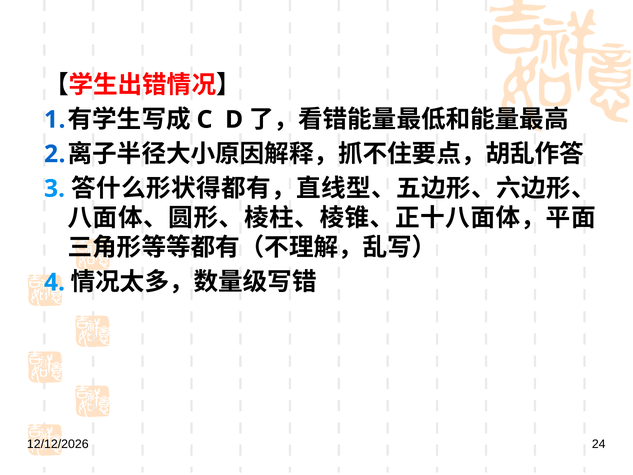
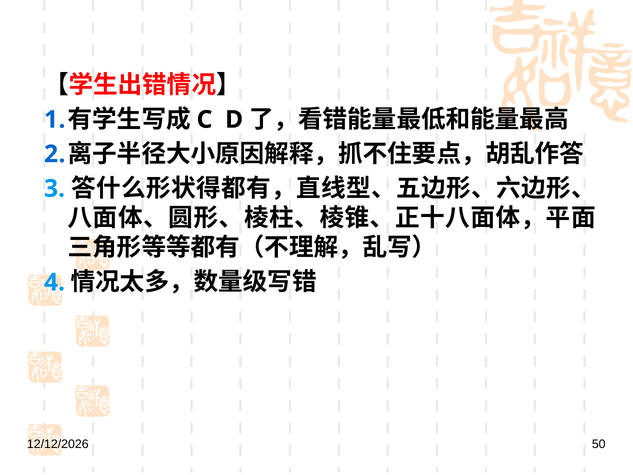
24: 24 -> 50
